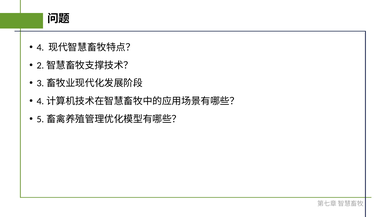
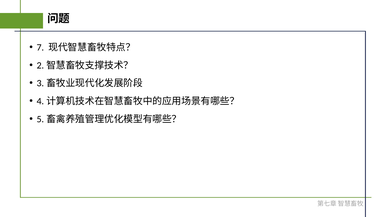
4: 4 -> 7
